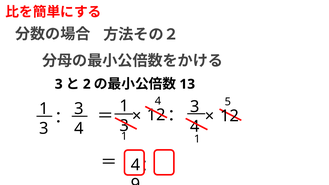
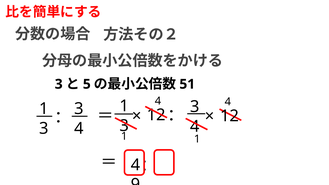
2: 2 -> 5
13: 13 -> 51
4 5: 5 -> 4
